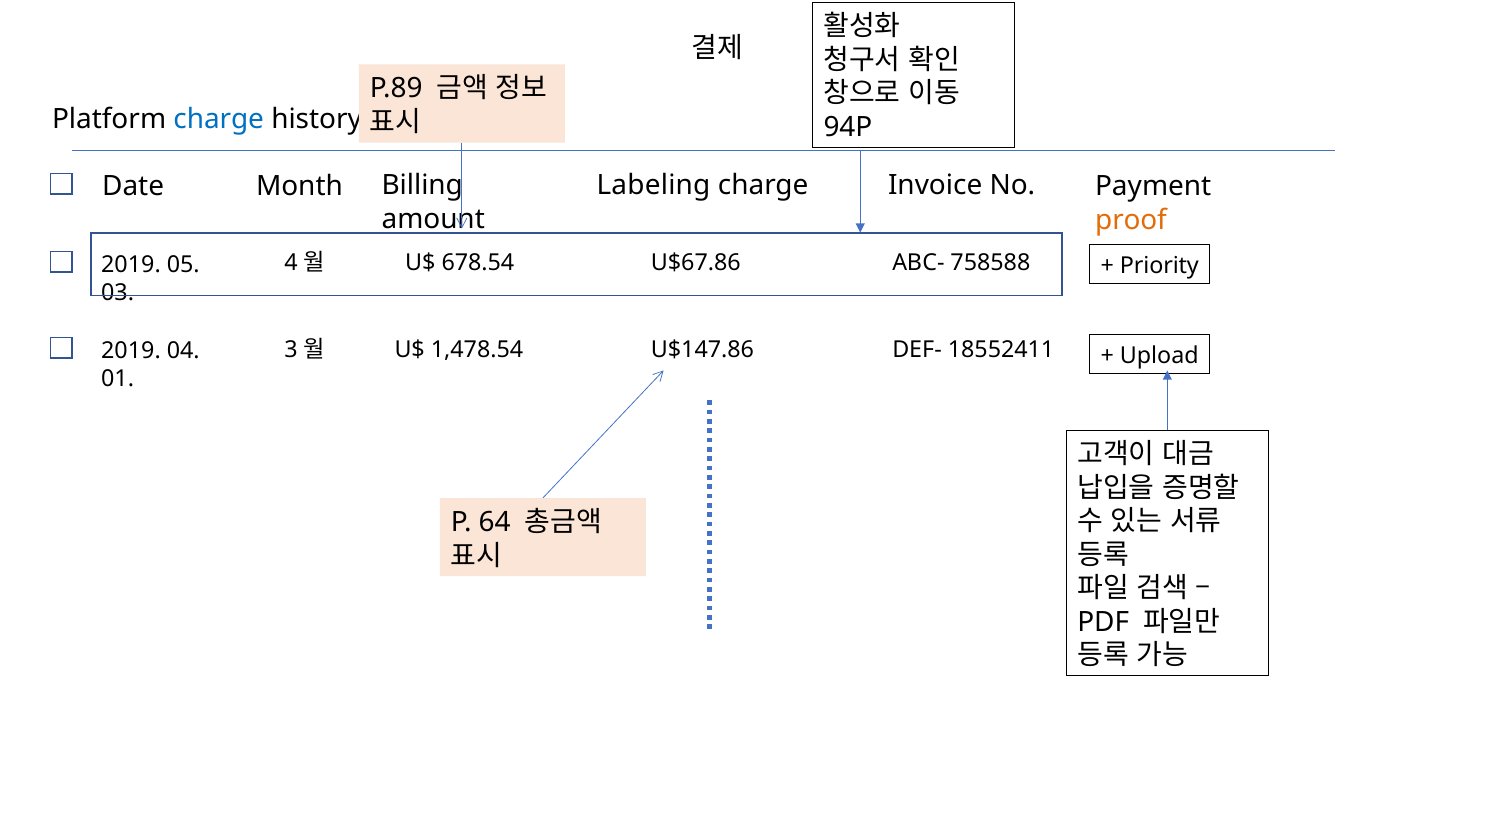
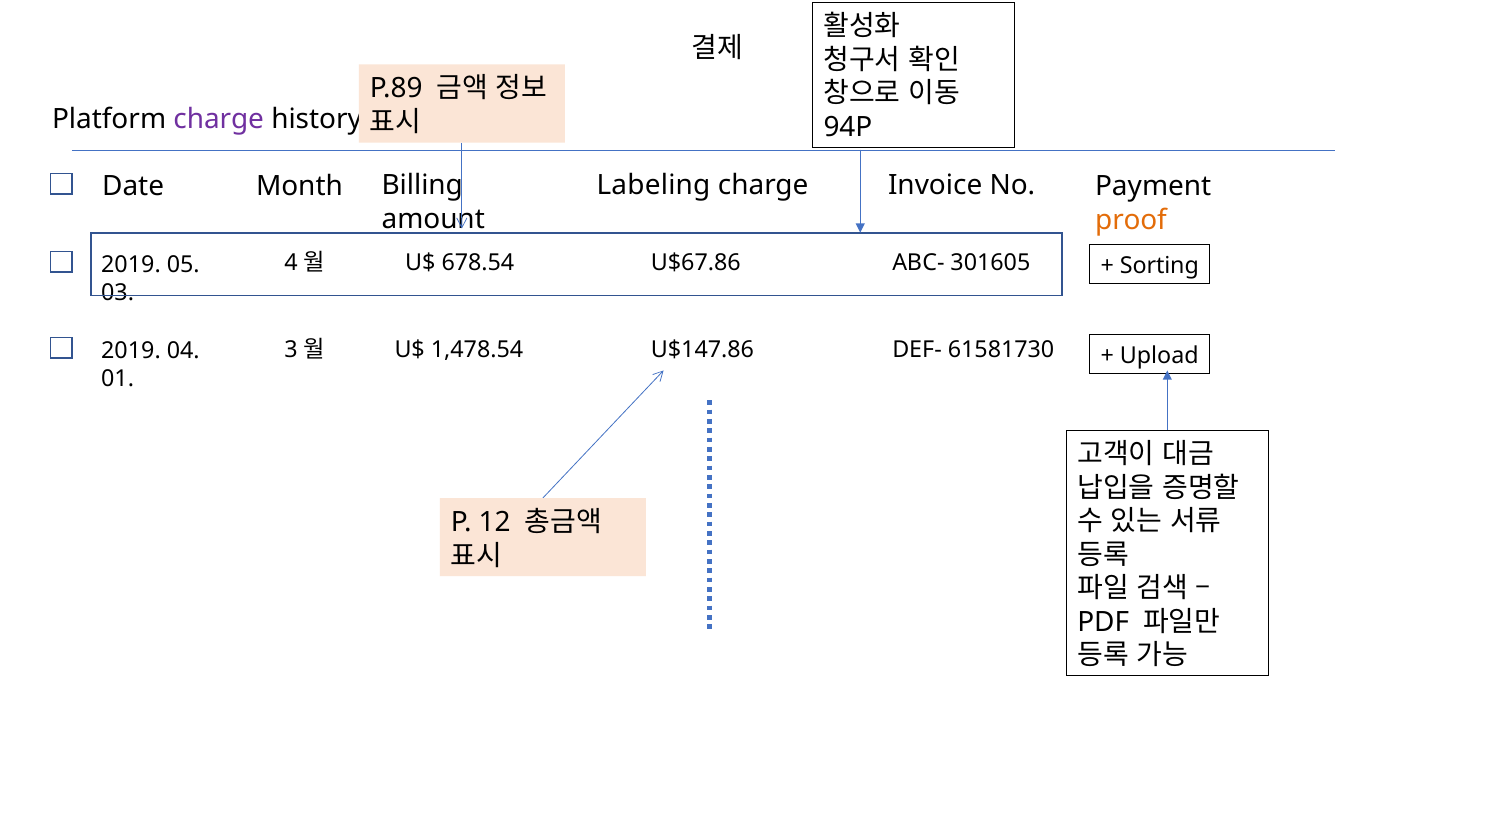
charge at (219, 120) colour: blue -> purple
758588: 758588 -> 301605
Priority: Priority -> Sorting
18552411: 18552411 -> 61581730
64: 64 -> 12
